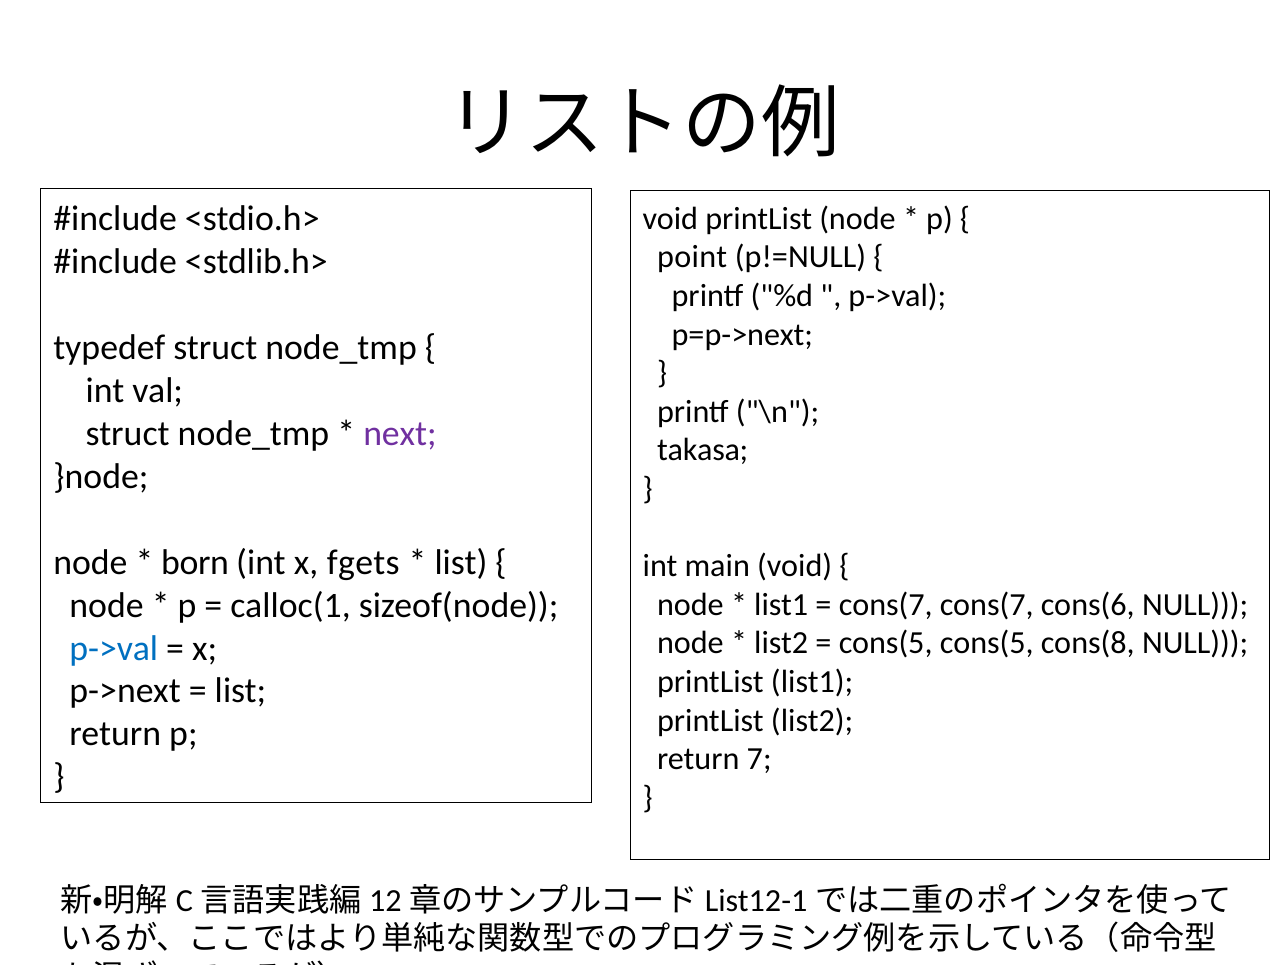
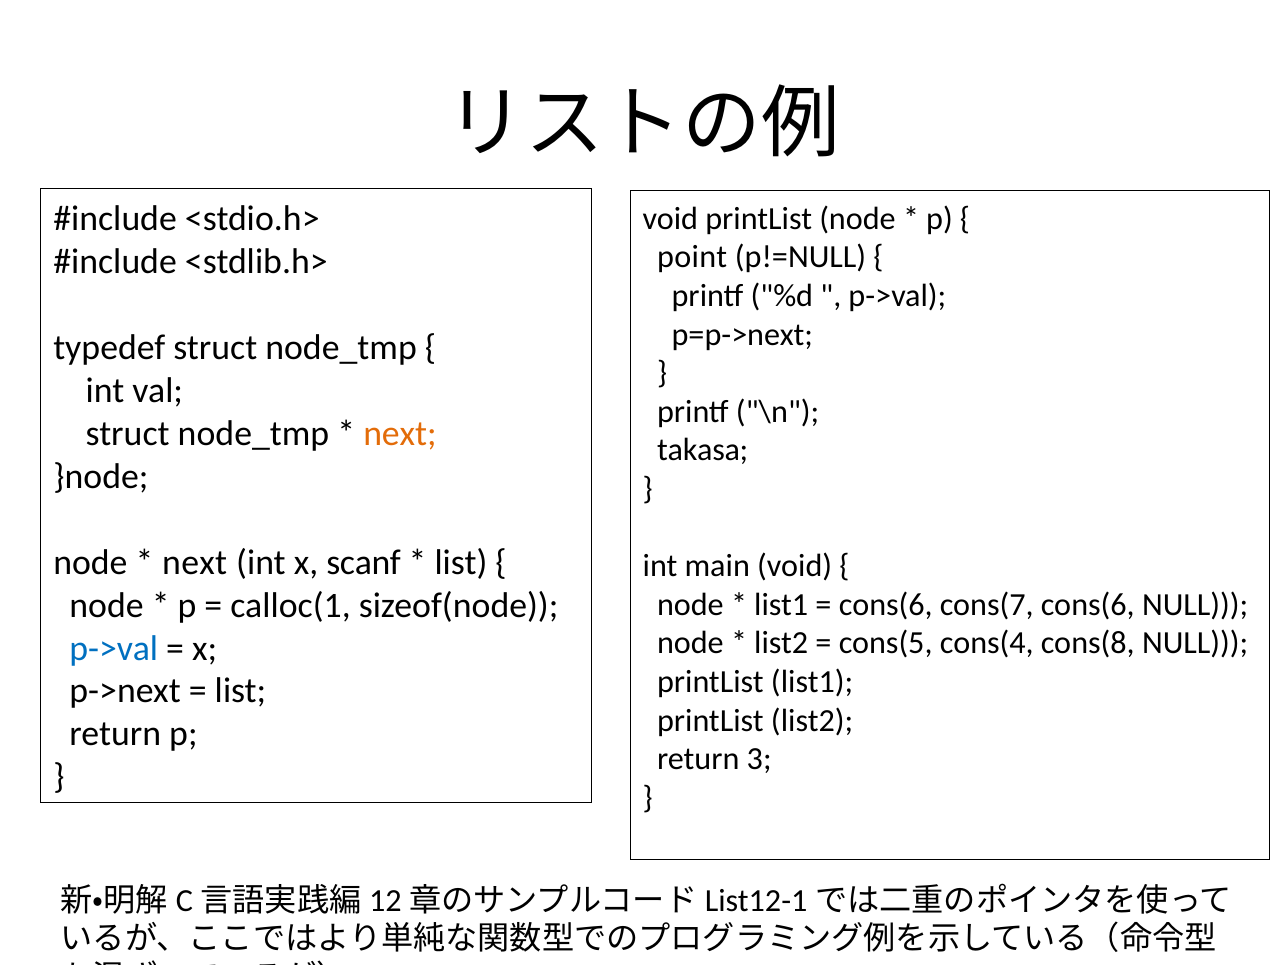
next at (400, 434) colour: purple -> orange
born at (195, 563): born -> next
fgets: fgets -> scanf
cons(7 at (886, 605): cons(7 -> cons(6
cons(5 cons(5: cons(5 -> cons(4
7: 7 -> 3
